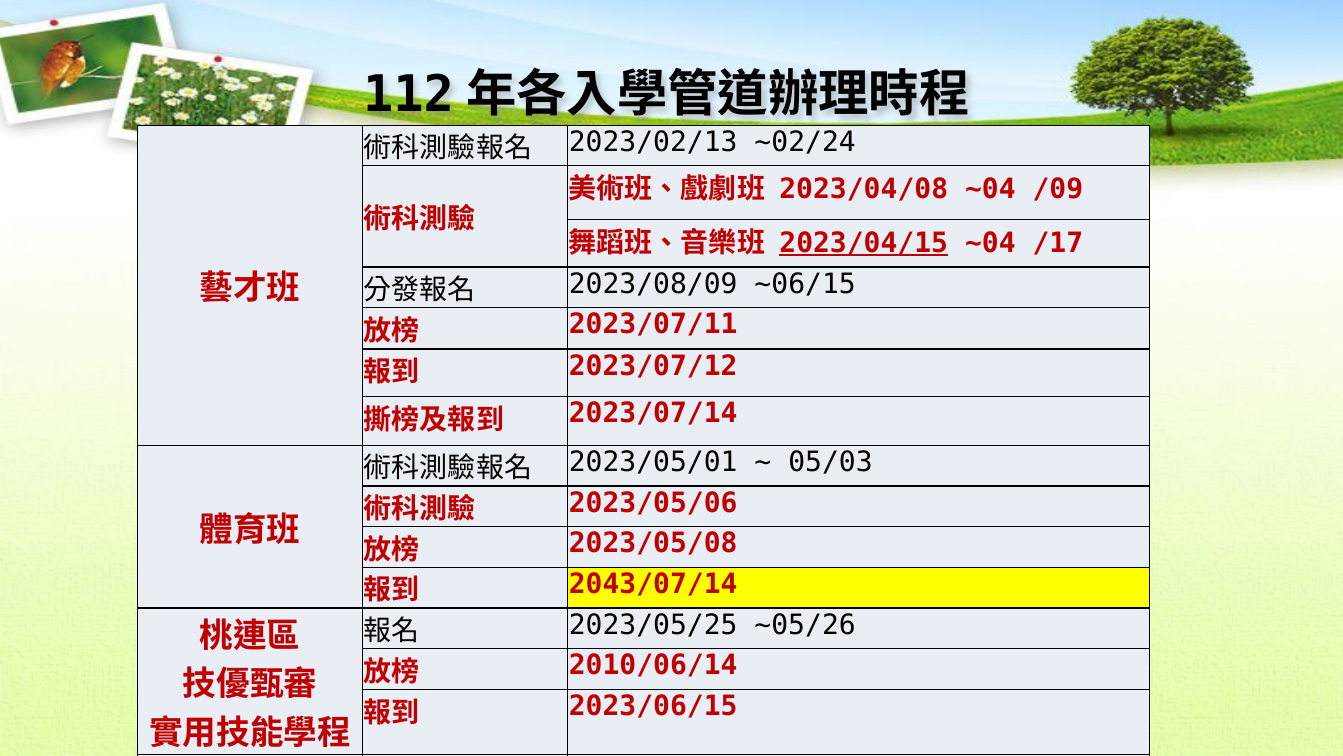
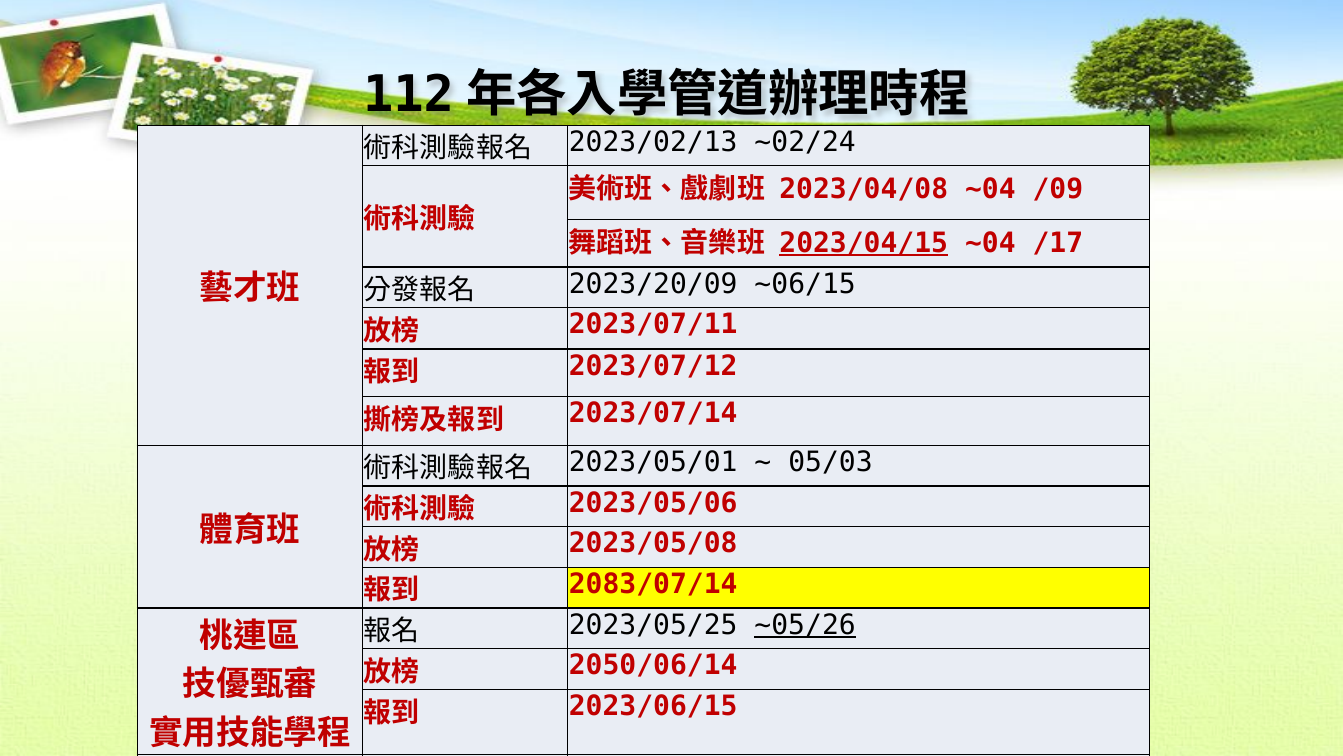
2023/08/09: 2023/08/09 -> 2023/20/09
2043/07/14: 2043/07/14 -> 2083/07/14
~05/26 underline: none -> present
2010/06/14: 2010/06/14 -> 2050/06/14
